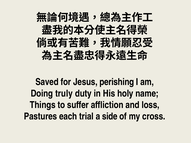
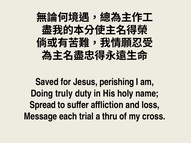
Things: Things -> Spread
Pastures: Pastures -> Message
side: side -> thru
